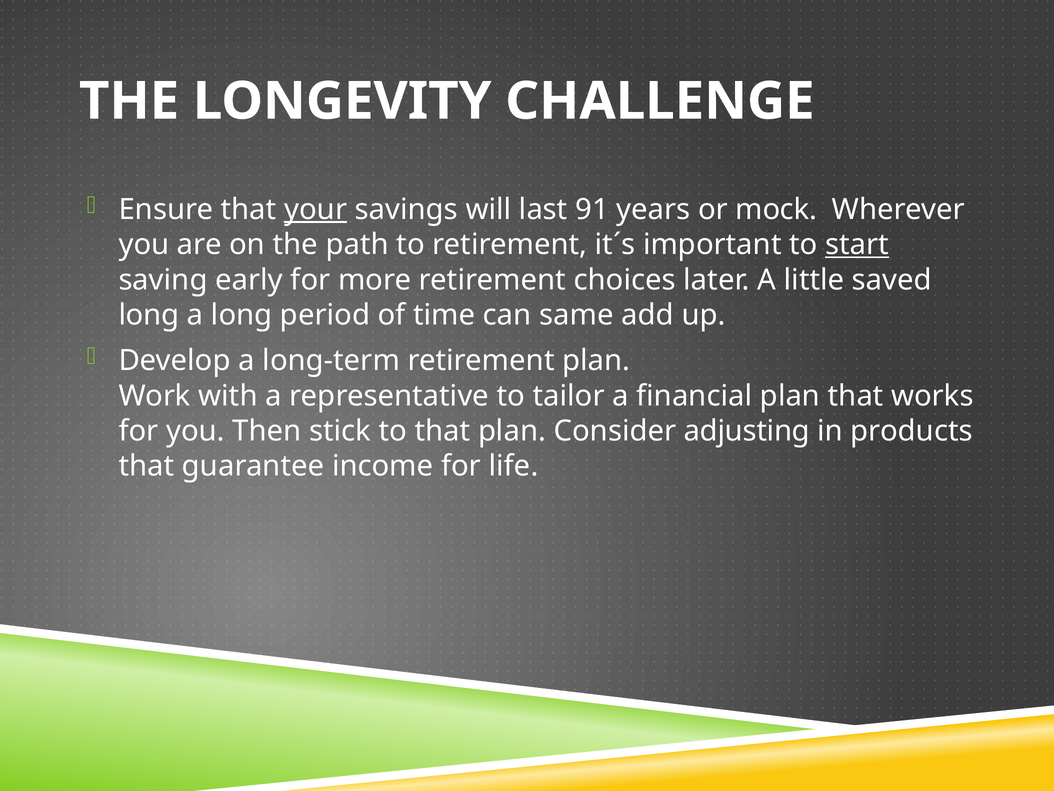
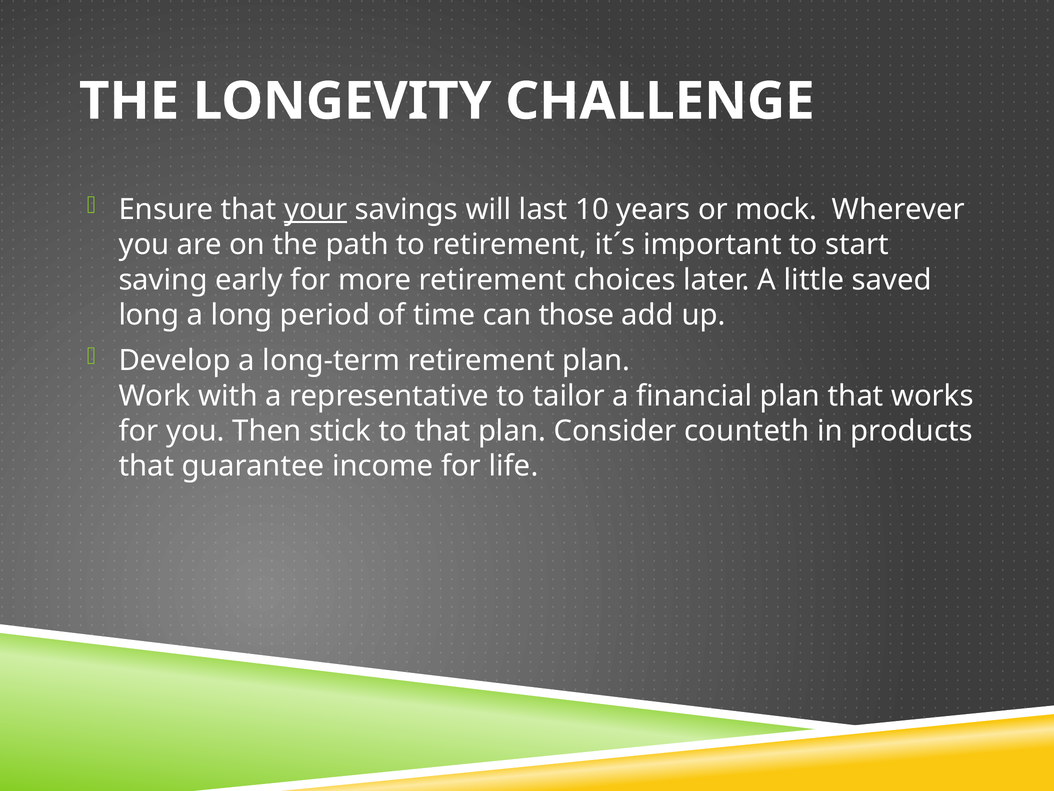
91: 91 -> 10
start underline: present -> none
same: same -> those
adjusting: adjusting -> counteth
